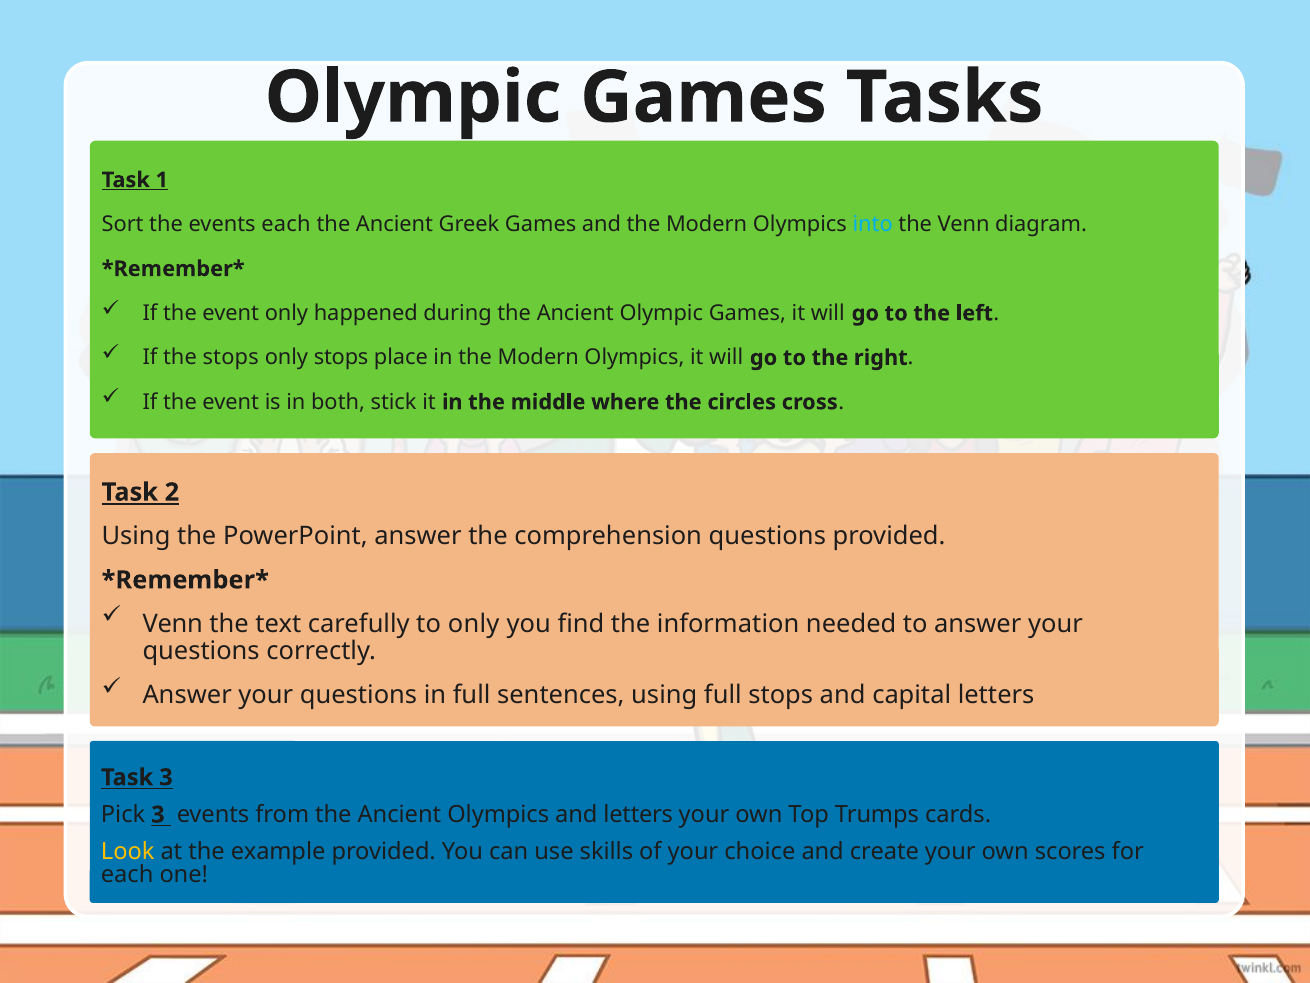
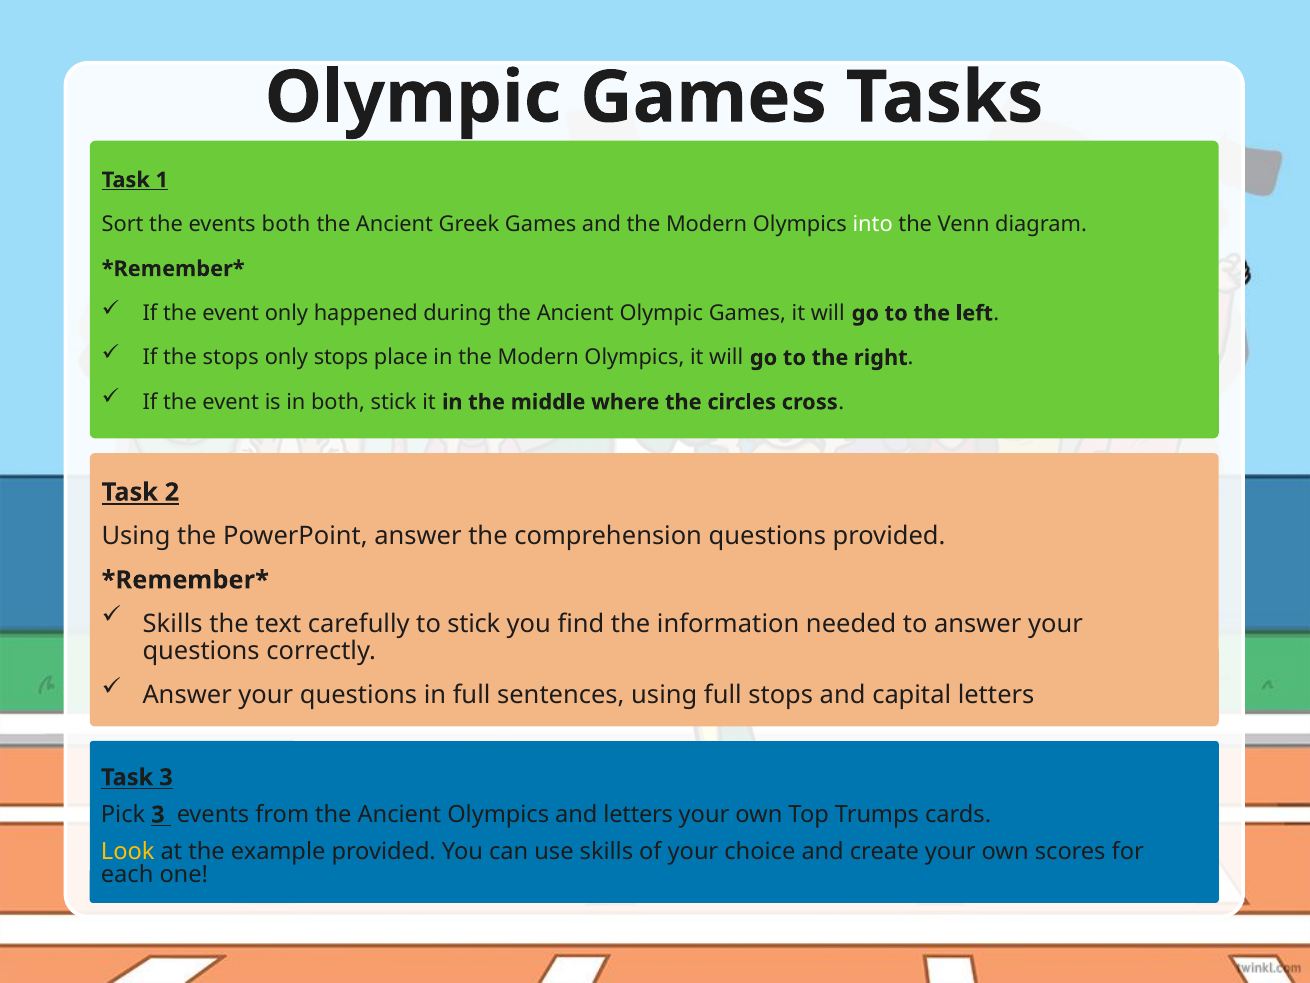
events each: each -> both
into colour: light blue -> white
Venn at (173, 624): Venn -> Skills
to only: only -> stick
